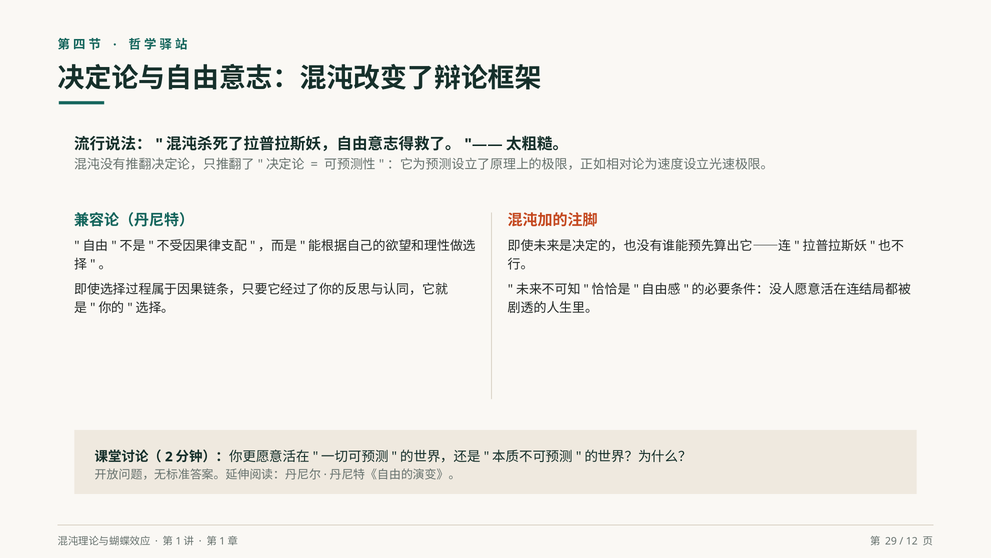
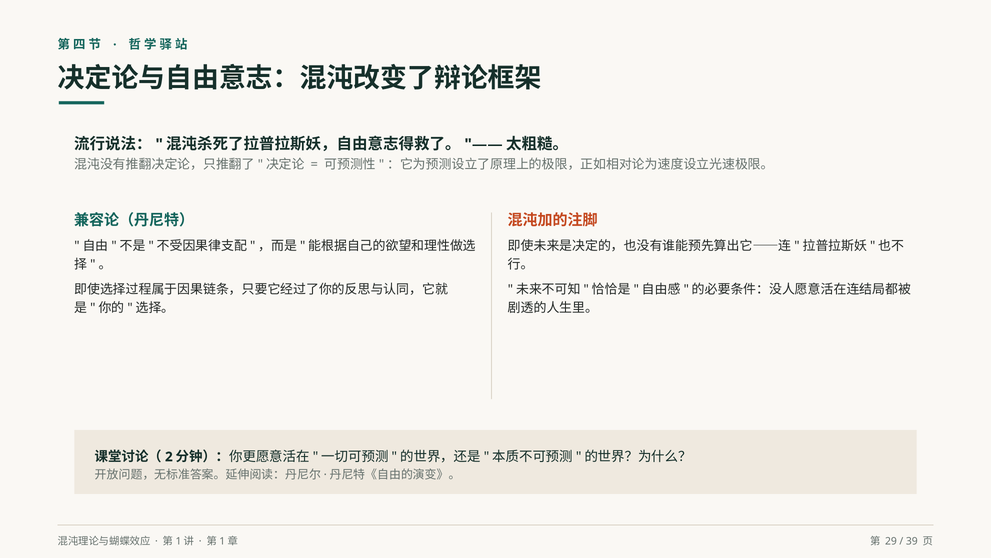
12: 12 -> 39
